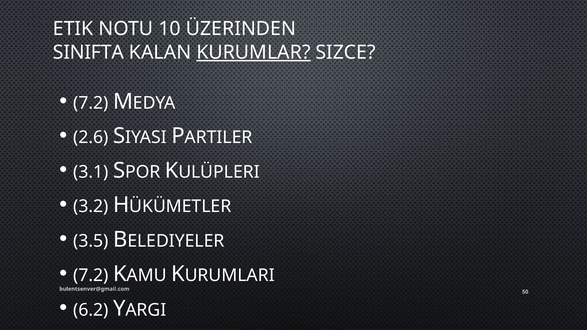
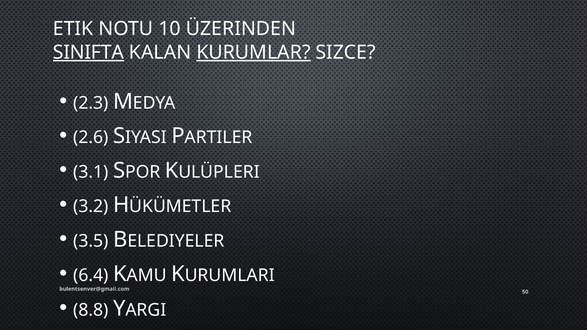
SINIFTA underline: none -> present
7.2 at (91, 103): 7.2 -> 2.3
7.2 at (91, 276): 7.2 -> 6.4
6.2: 6.2 -> 8.8
